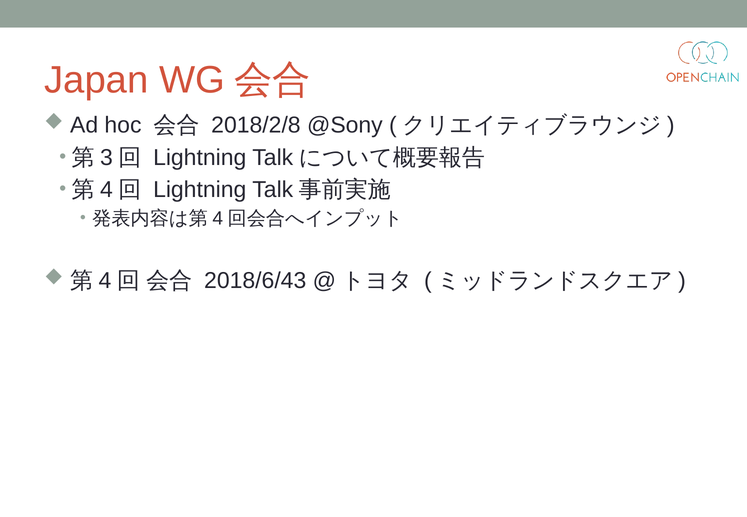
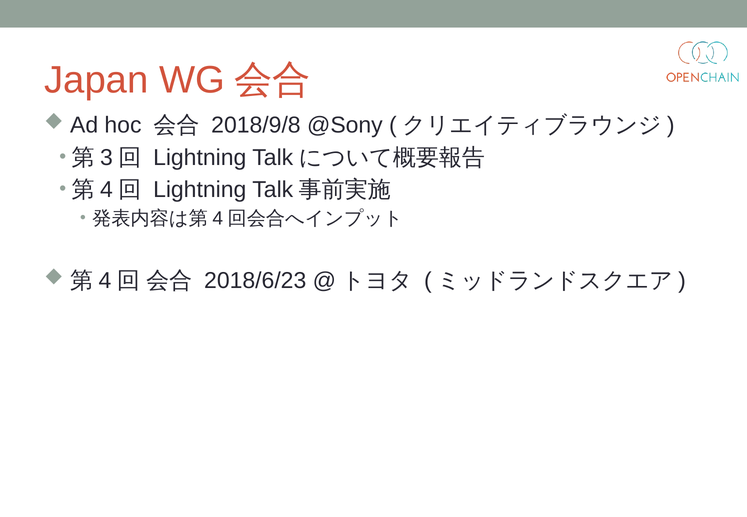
2018/2/8: 2018/2/8 -> 2018/9/8
2018/6/43: 2018/6/43 -> 2018/6/23
